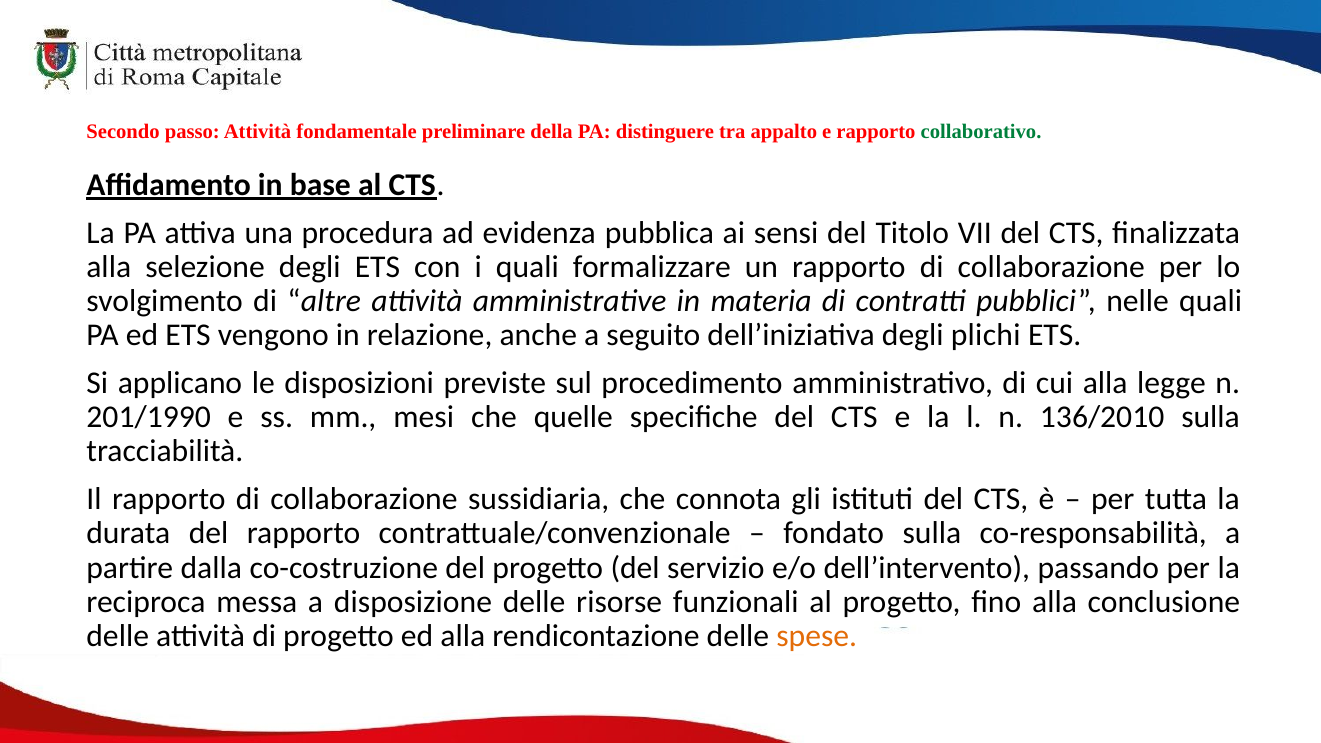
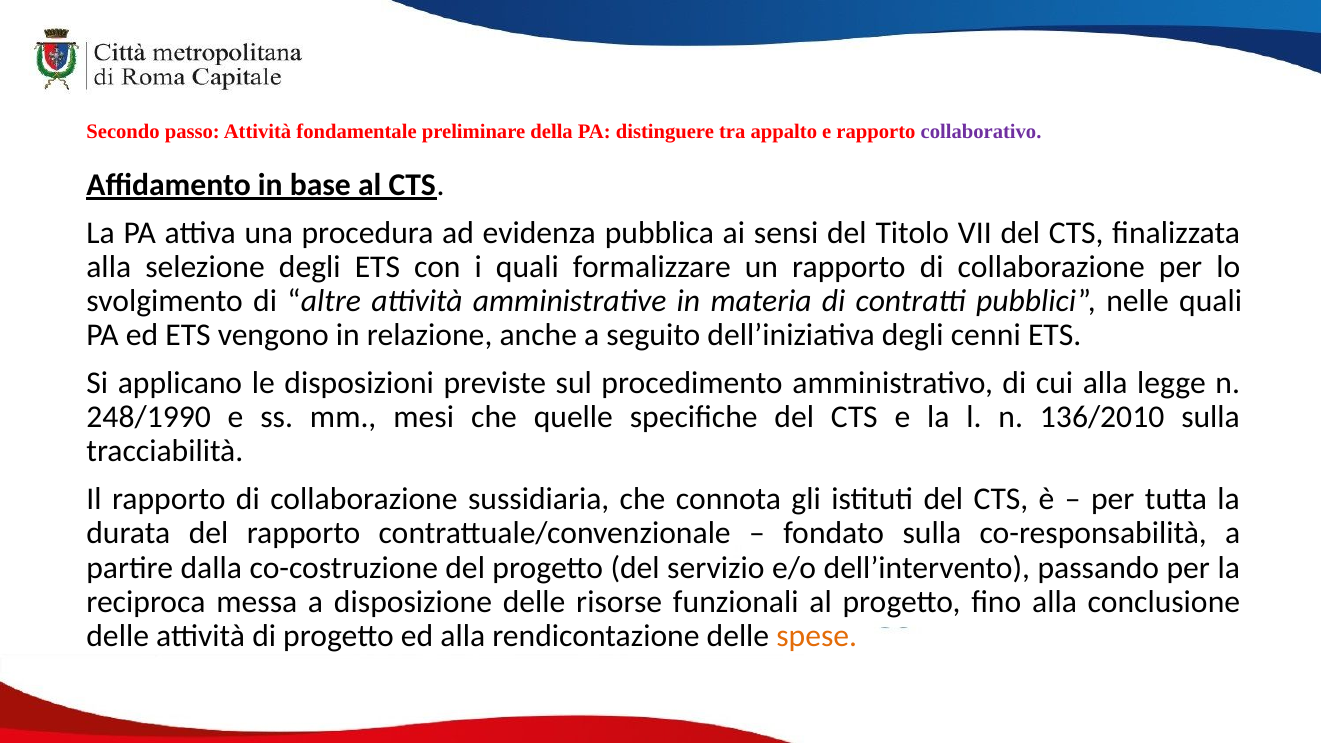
collaborativo colour: green -> purple
plichi: plichi -> cenni
201/1990: 201/1990 -> 248/1990
